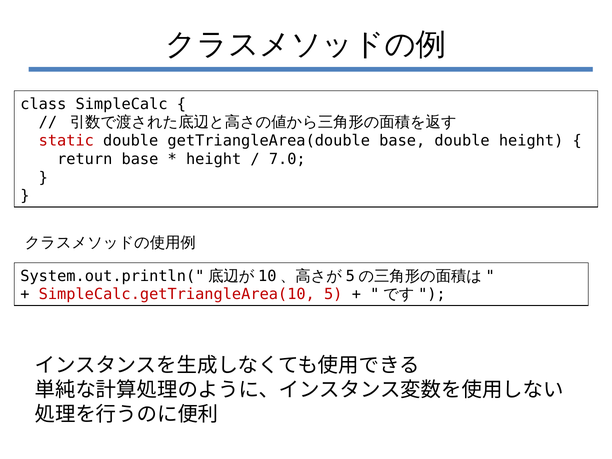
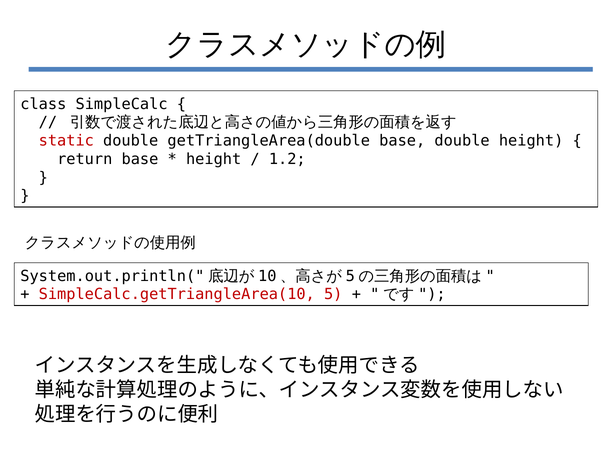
7.0: 7.0 -> 1.2
